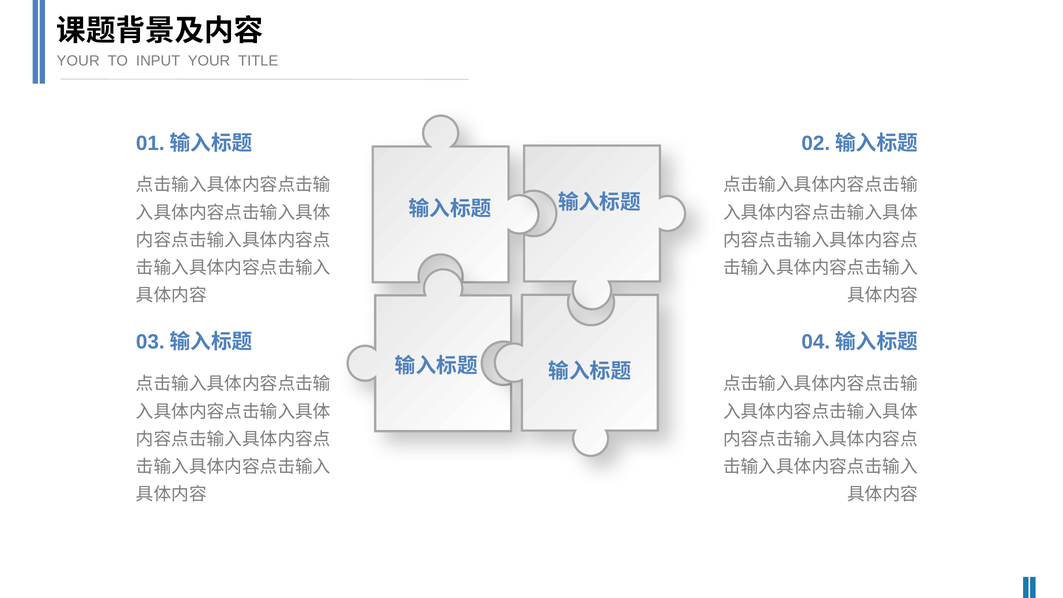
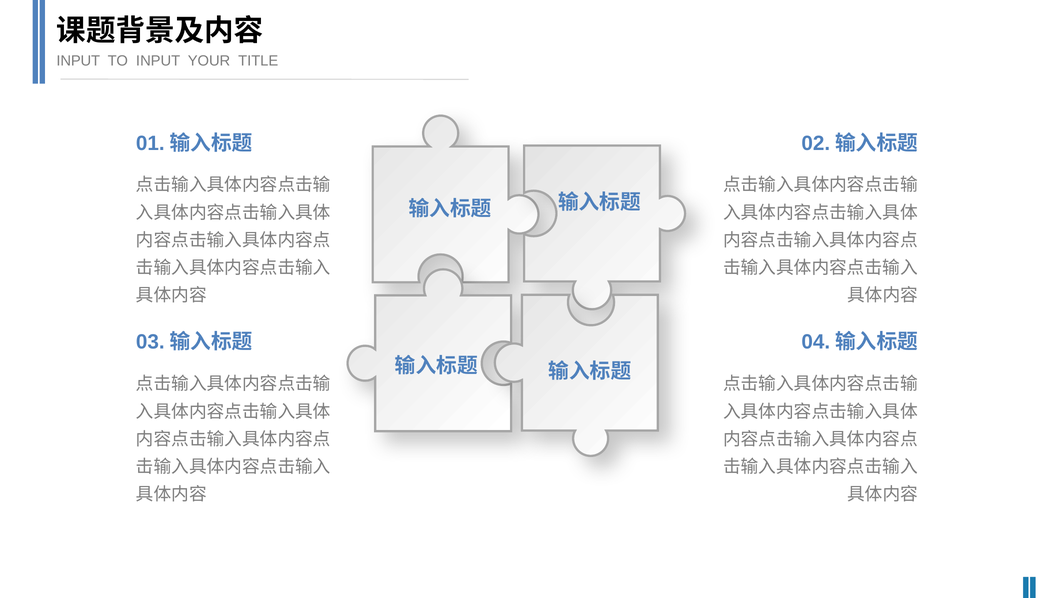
YOUR at (78, 61): YOUR -> INPUT
